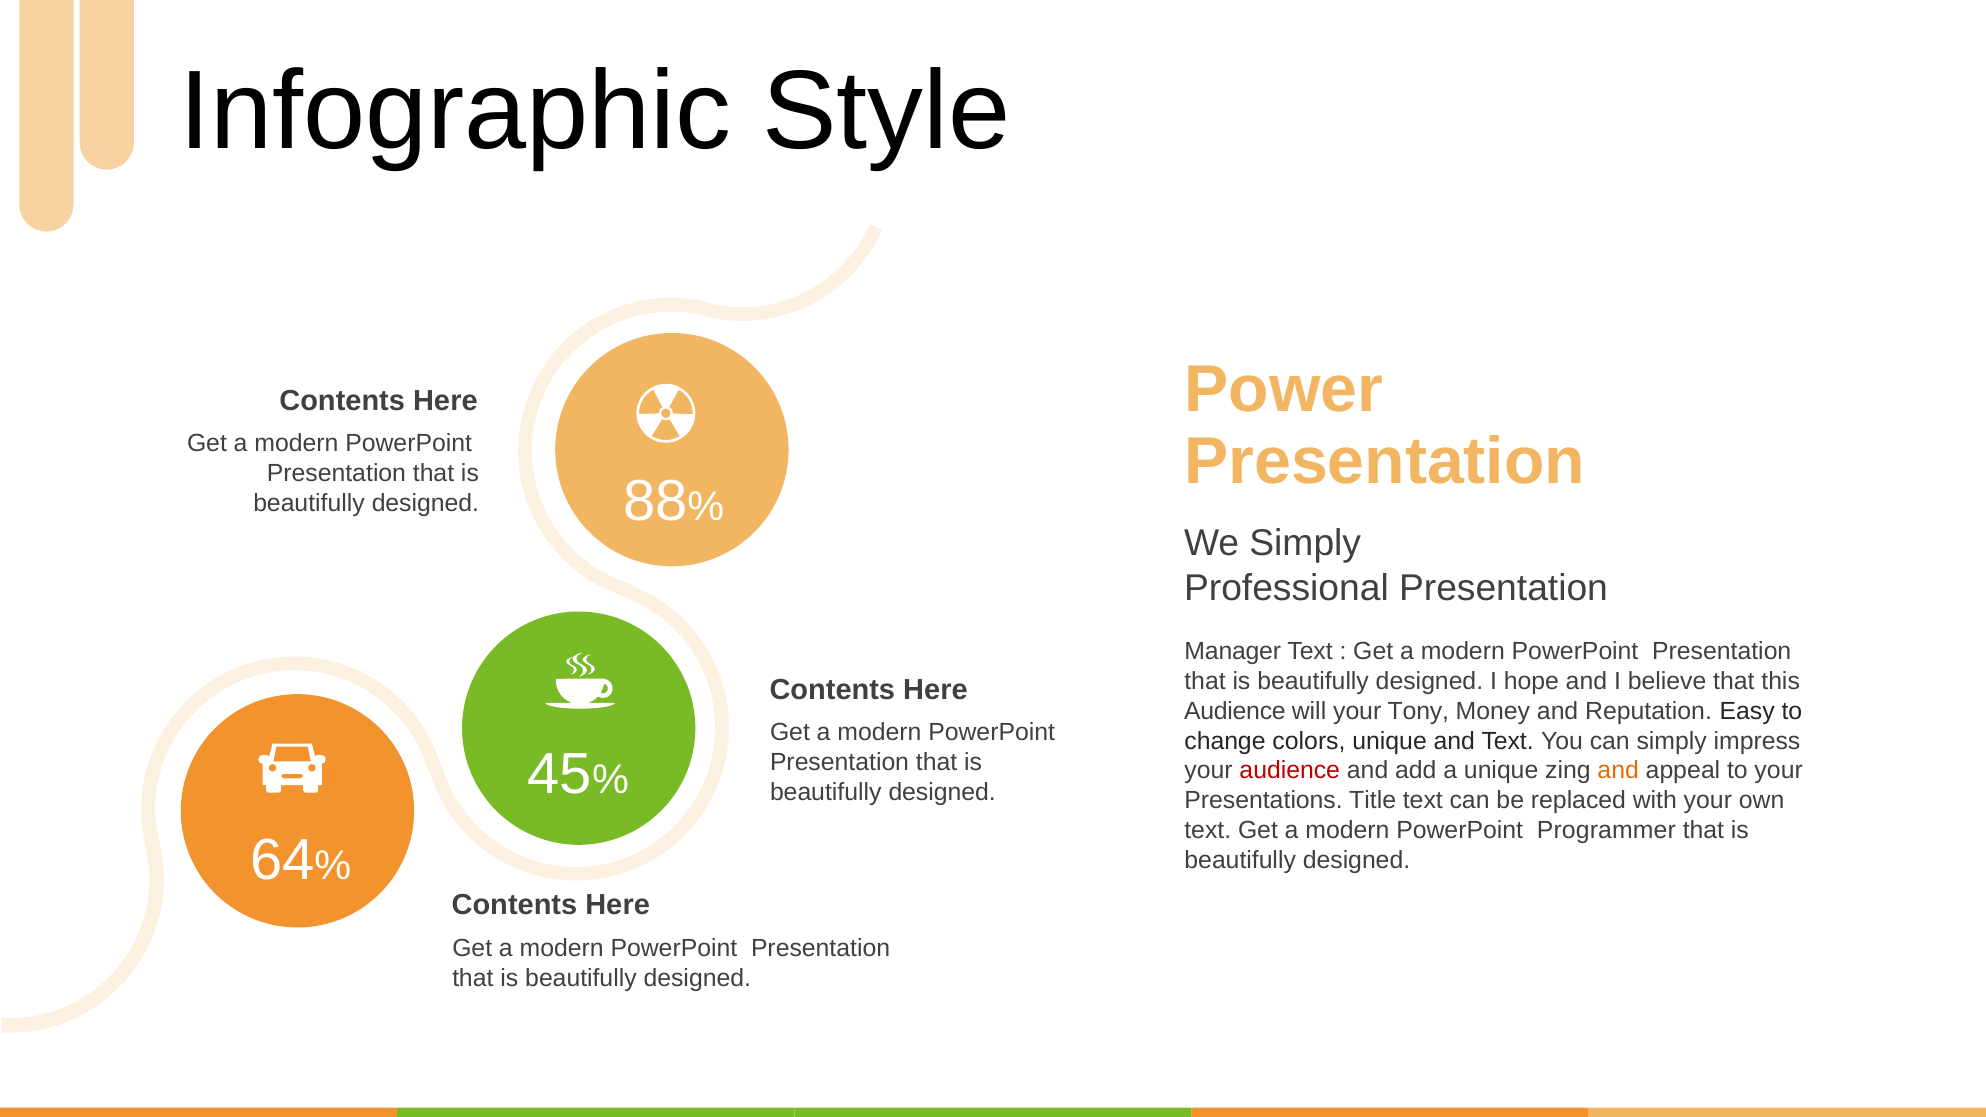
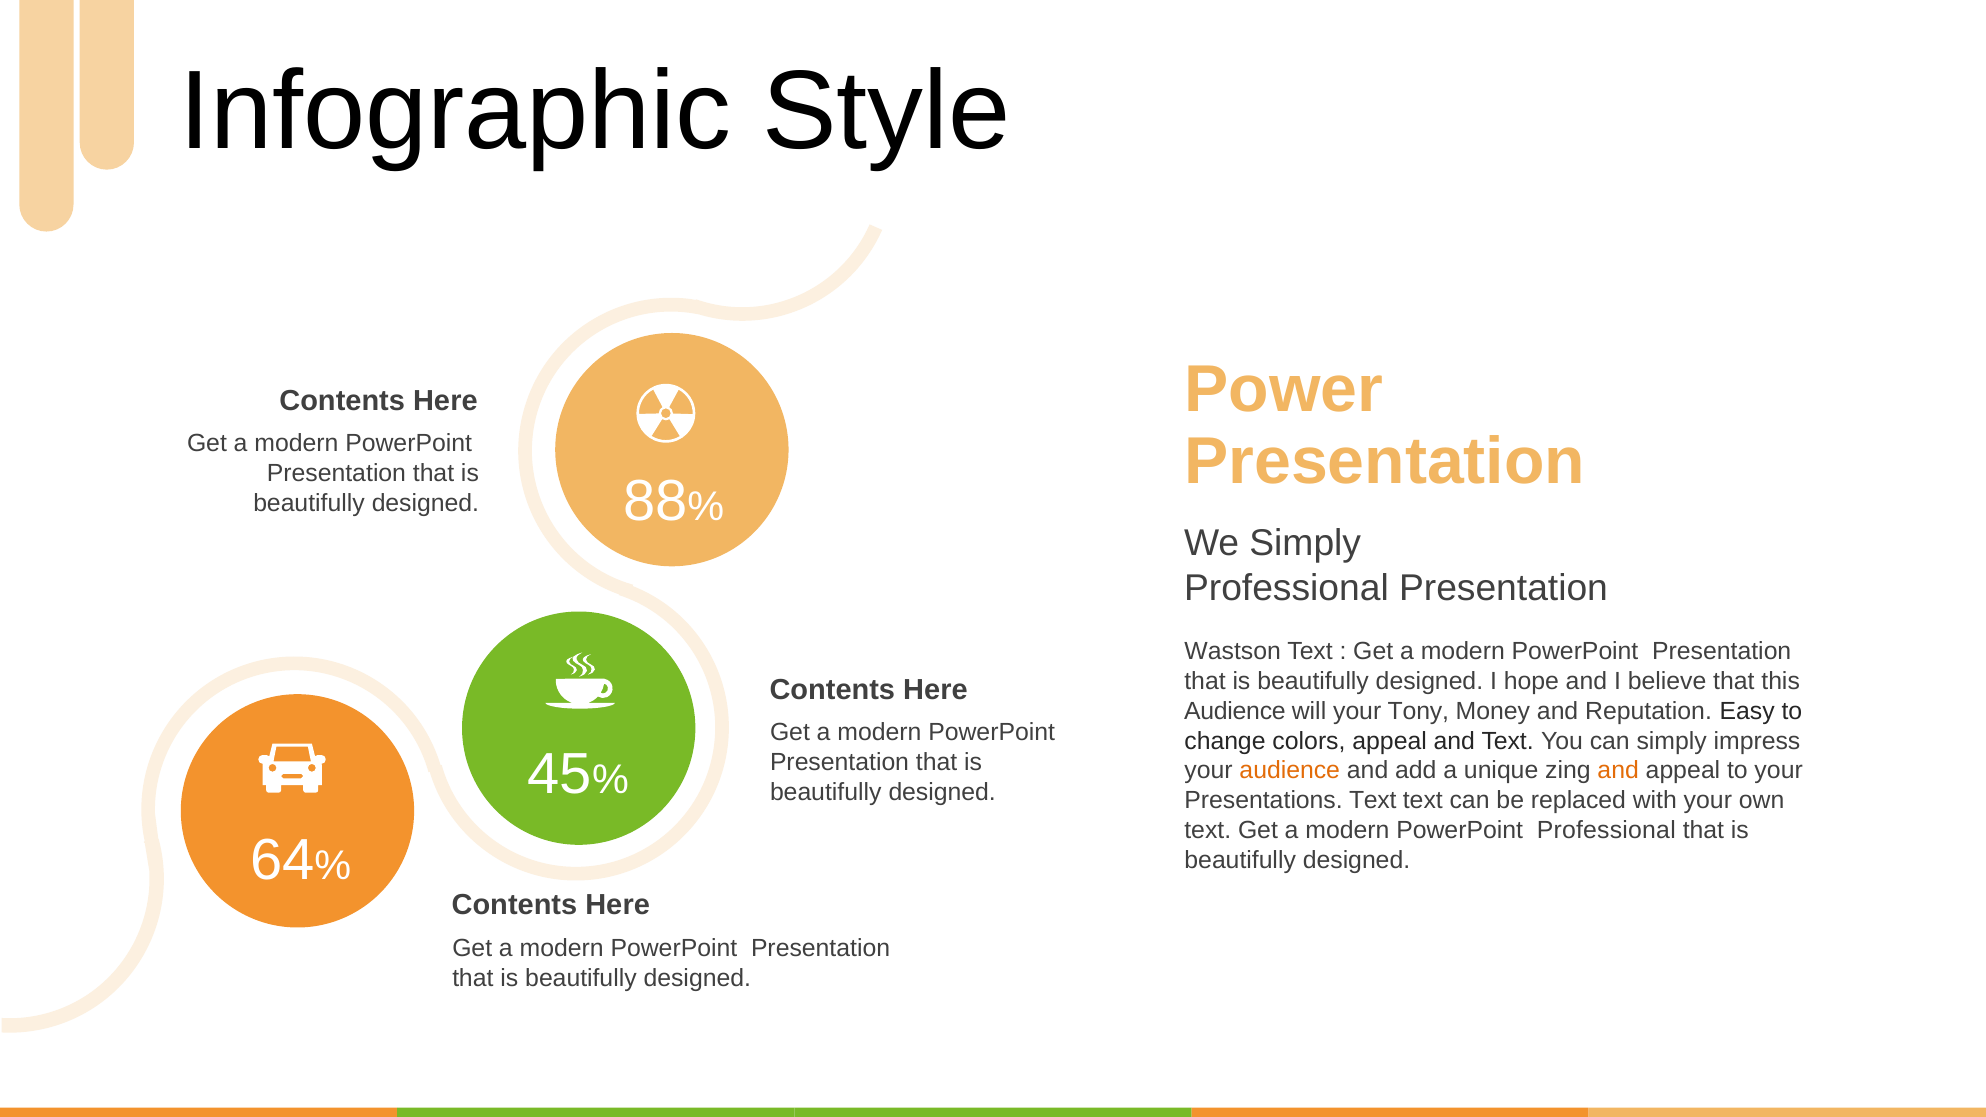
Manager: Manager -> Wastson
colors unique: unique -> appeal
audience at (1290, 771) colour: red -> orange
Presentations Title: Title -> Text
PowerPoint Programmer: Programmer -> Professional
